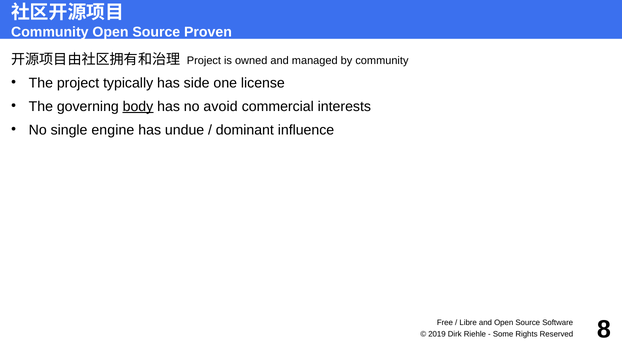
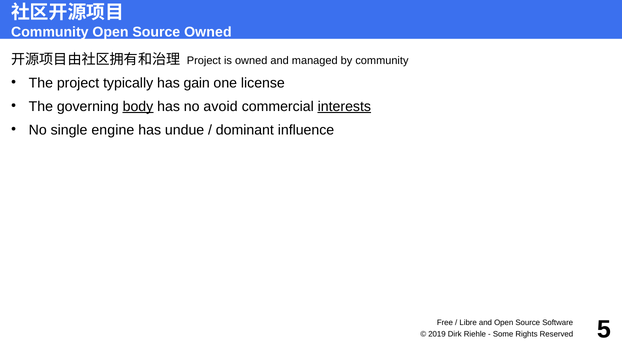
Source Proven: Proven -> Owned
side: side -> gain
interests underline: none -> present
8: 8 -> 5
